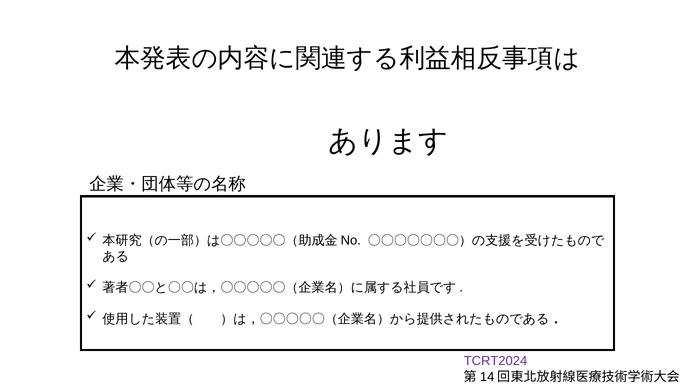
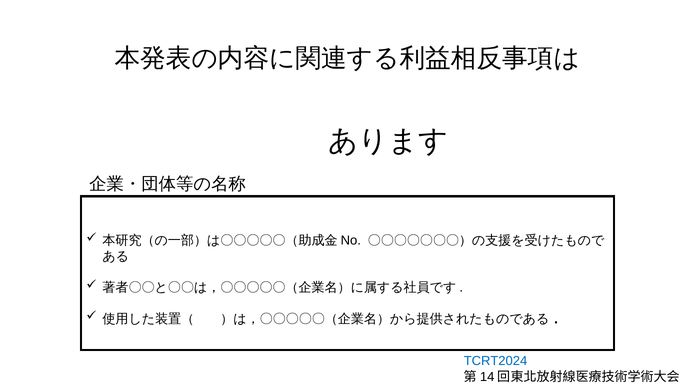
TCRT2024 colour: purple -> blue
